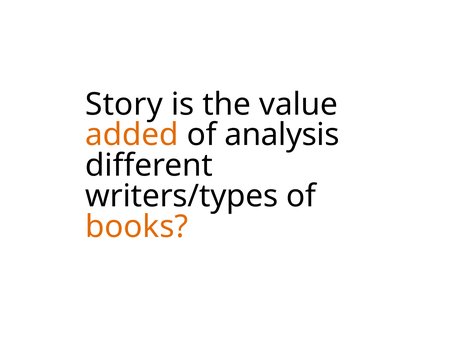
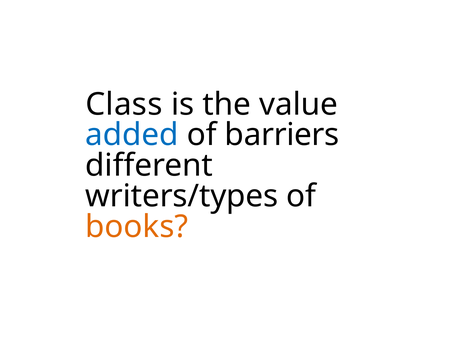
Story: Story -> Class
added colour: orange -> blue
analysis: analysis -> barriers
